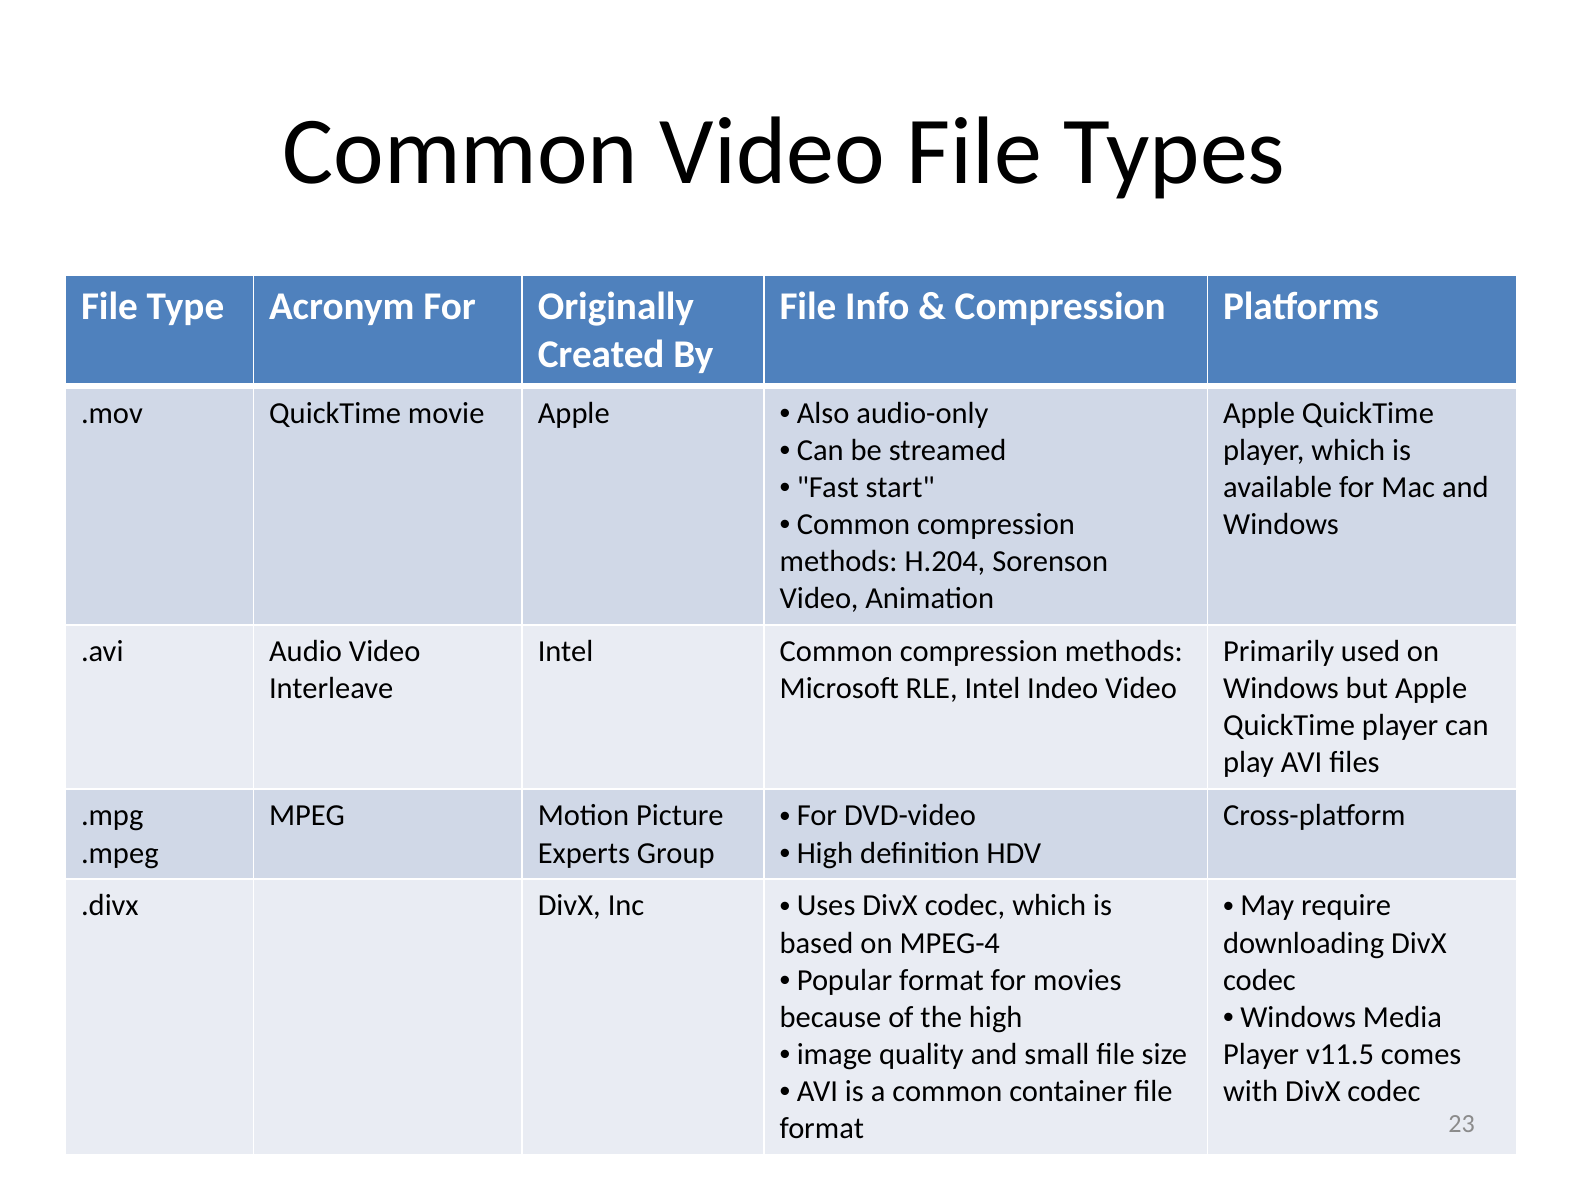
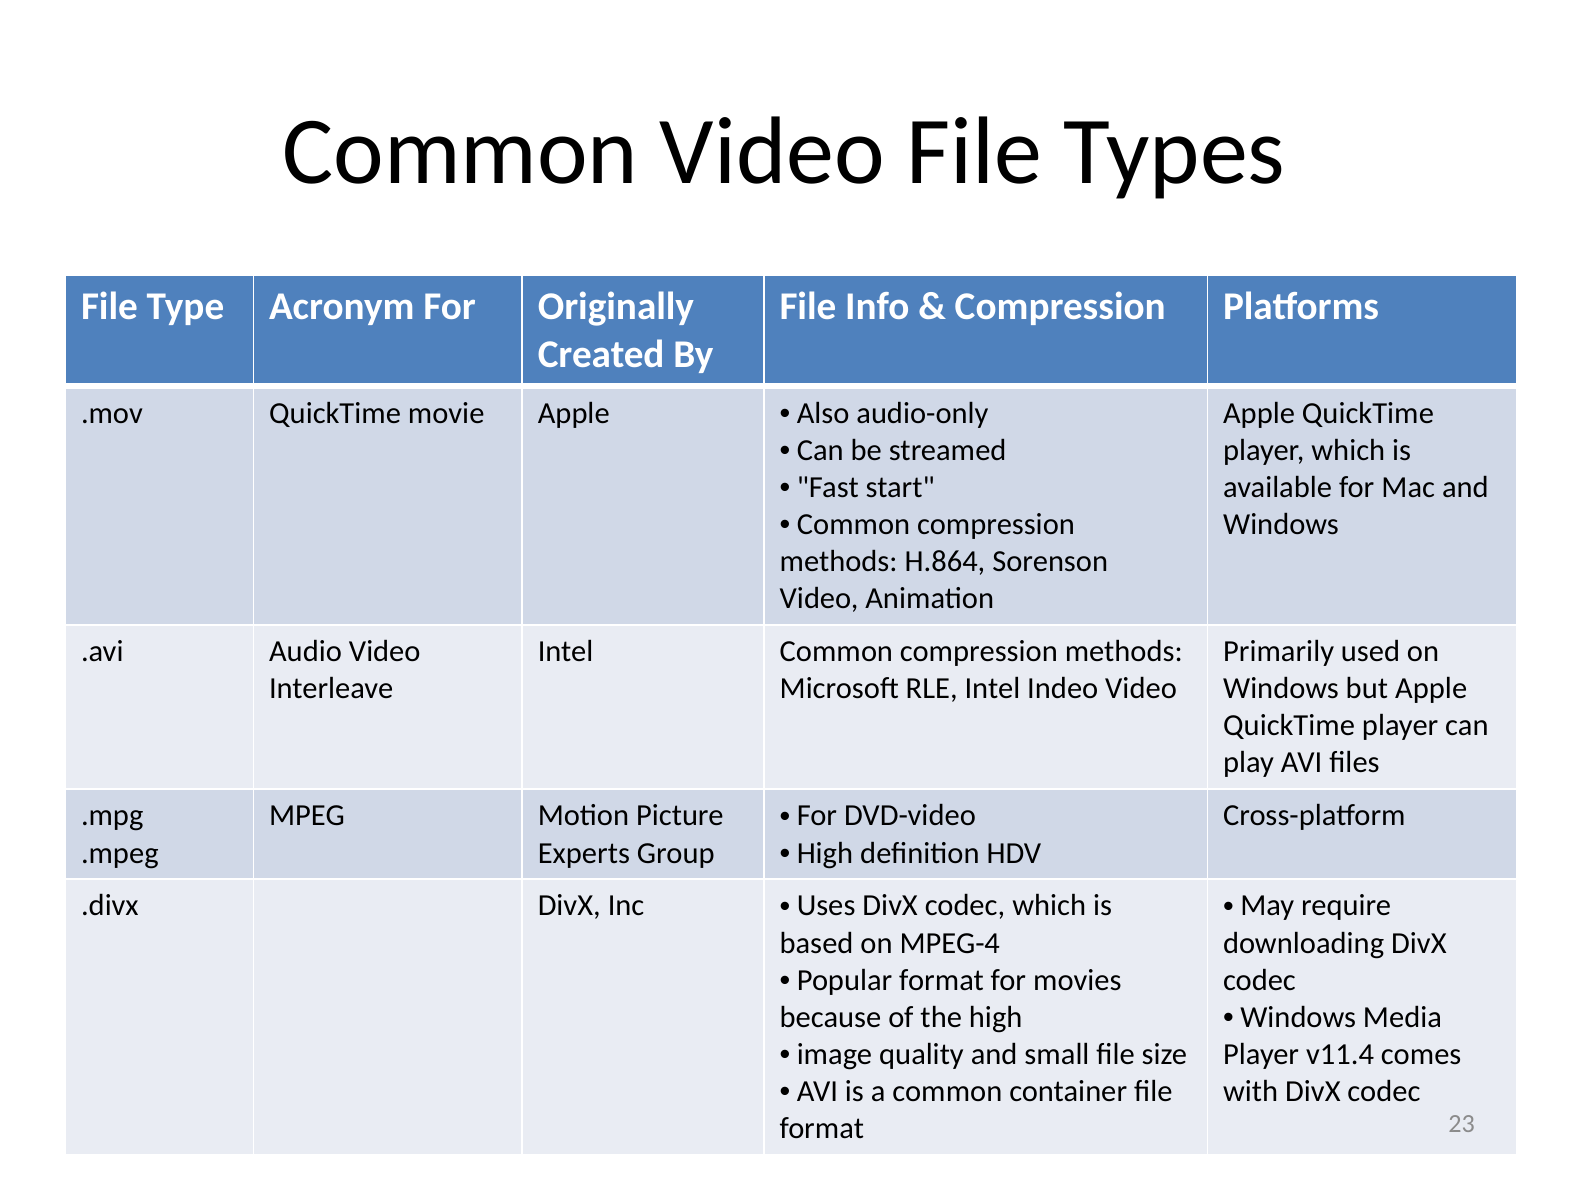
H.204: H.204 -> H.864
v11.5: v11.5 -> v11.4
